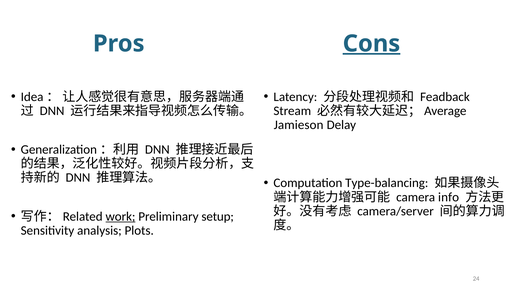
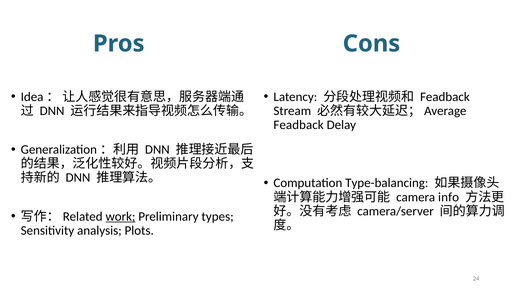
Cons underline: present -> none
Jamieson at (299, 125): Jamieson -> Feadback
setup: setup -> types
